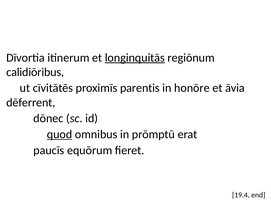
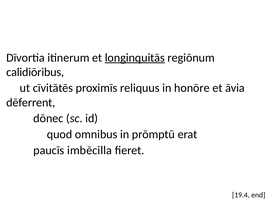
parentis: parentis -> reliquus
quod underline: present -> none
equōrum: equōrum -> imbēcilla
